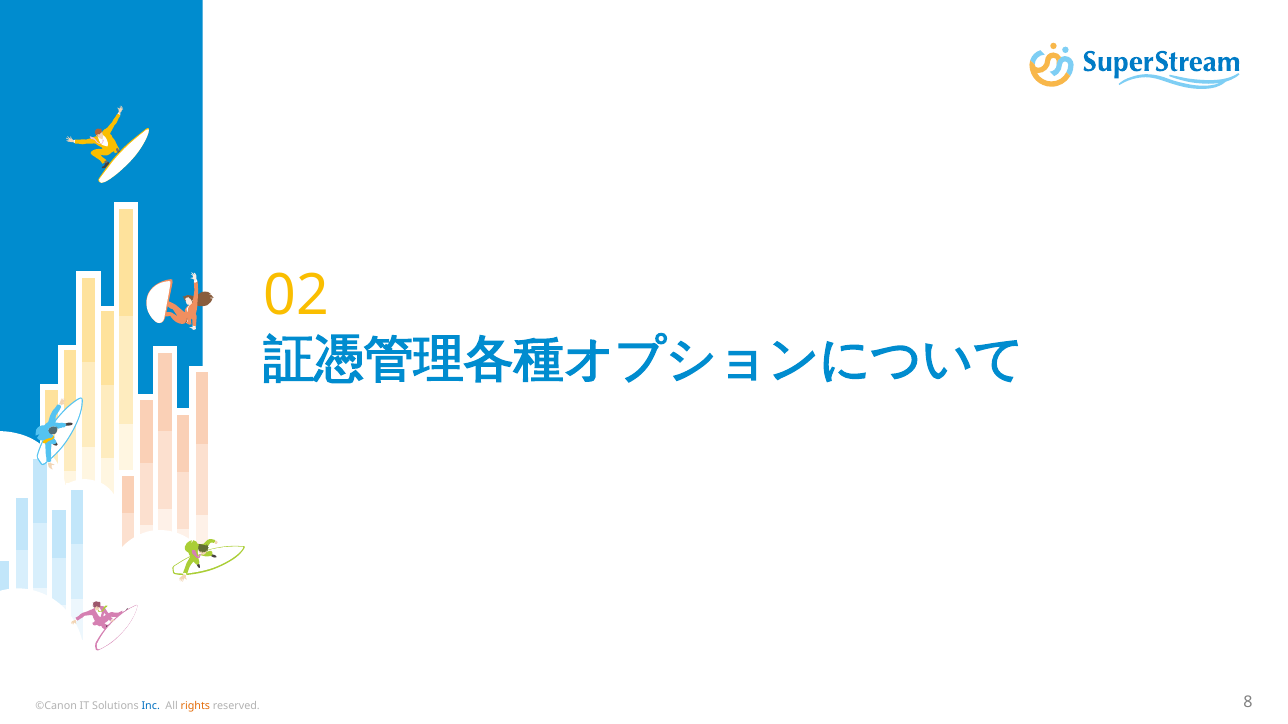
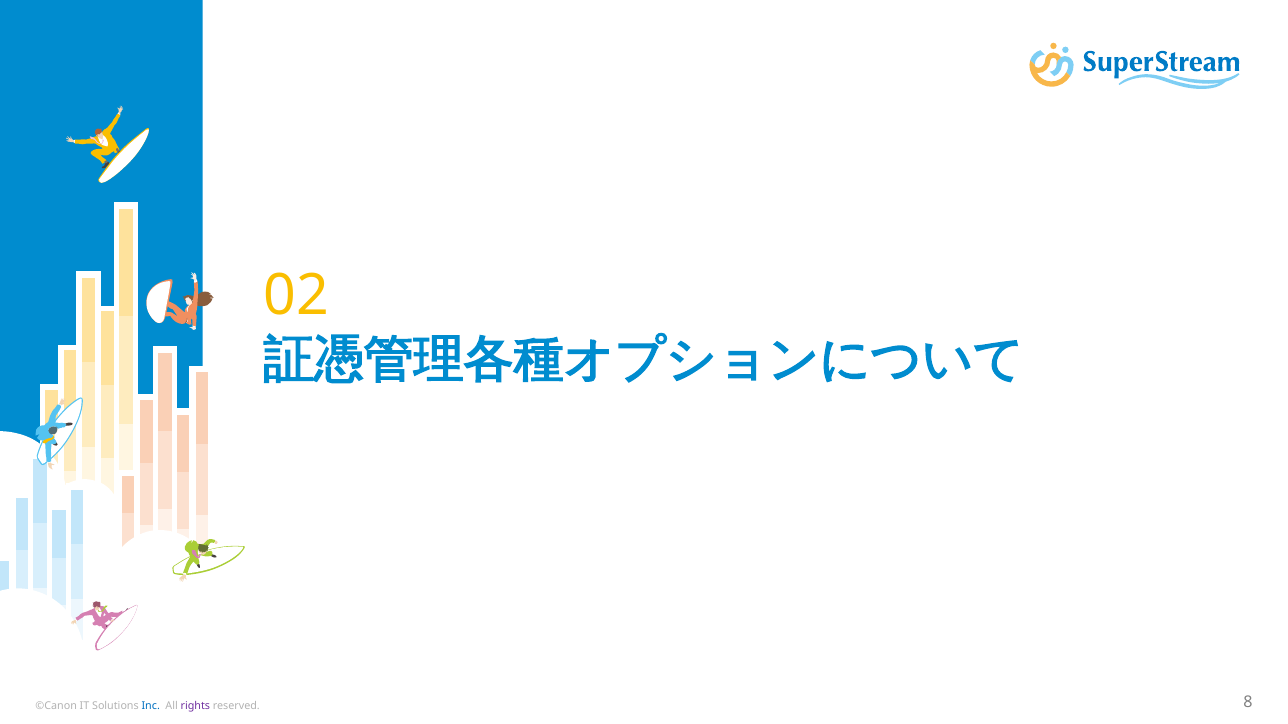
rights colour: orange -> purple
